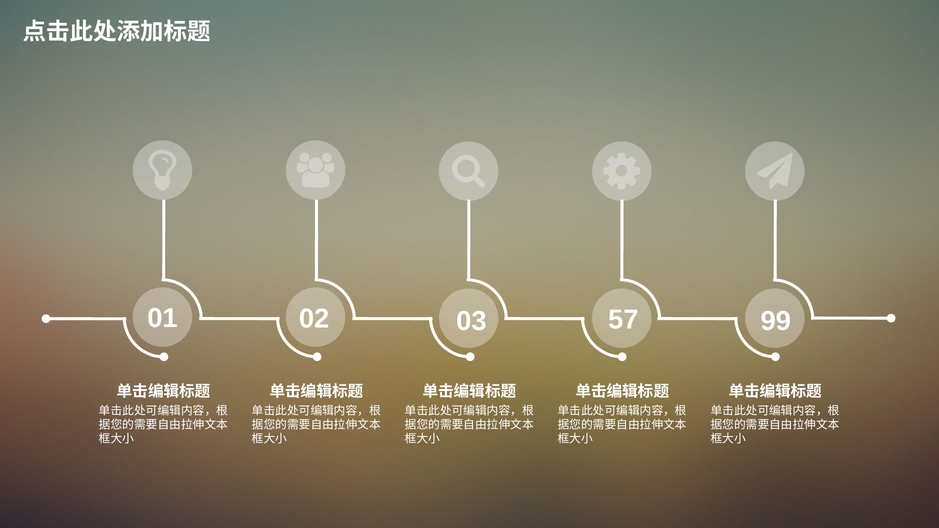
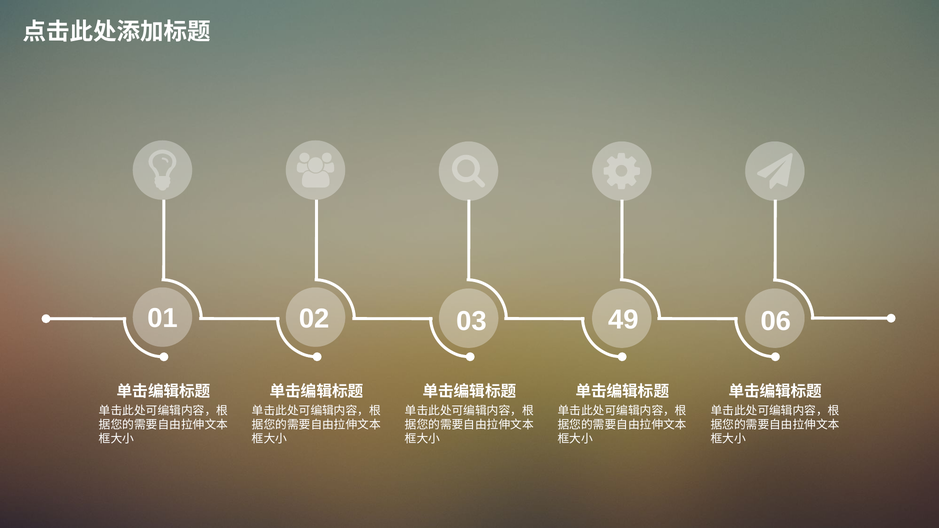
57: 57 -> 49
99: 99 -> 06
